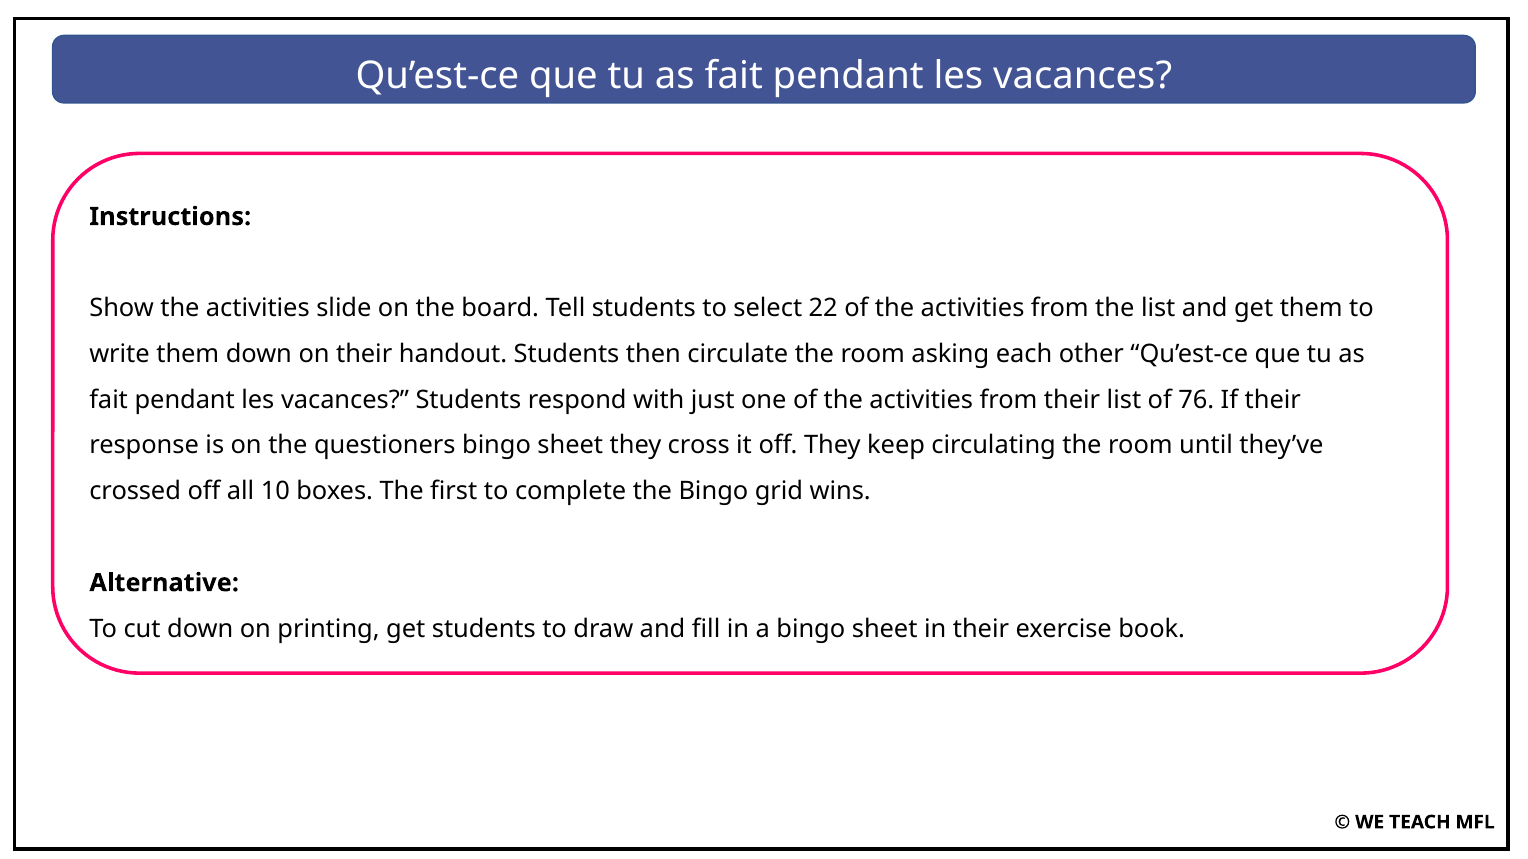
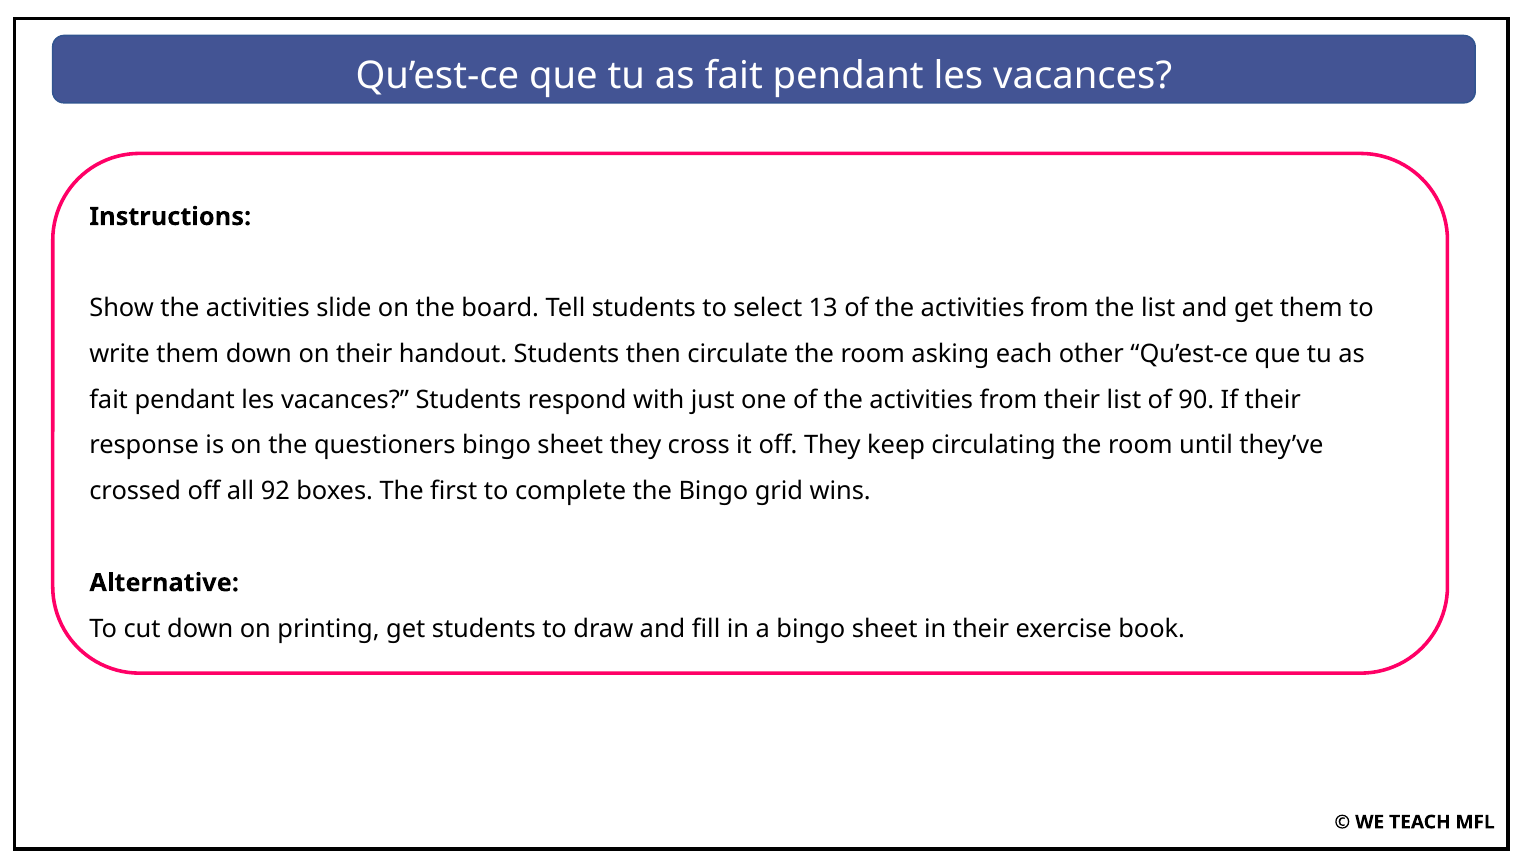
22: 22 -> 13
76: 76 -> 90
10: 10 -> 92
